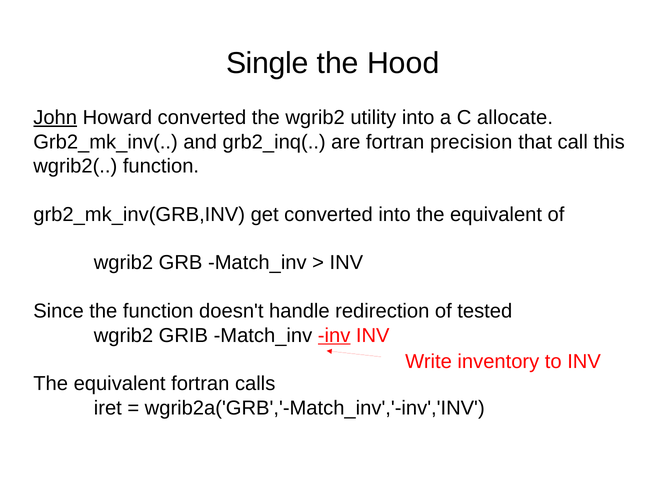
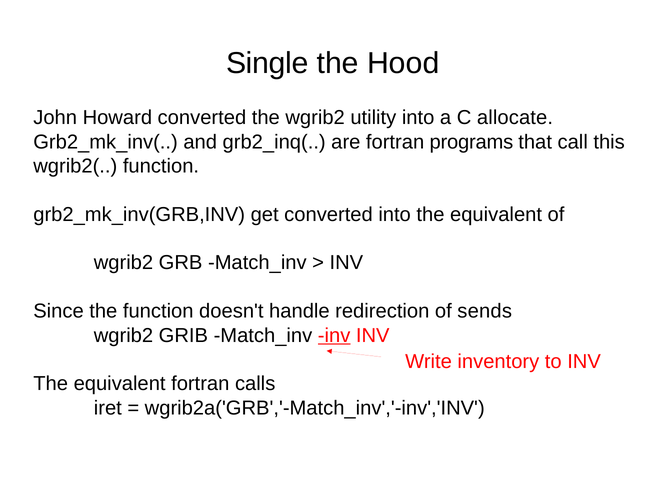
John underline: present -> none
precision: precision -> programs
tested: tested -> sends
